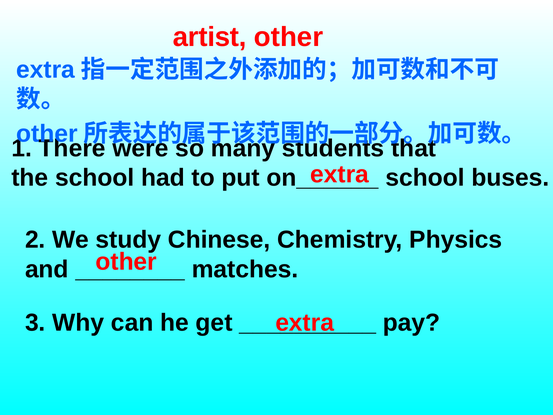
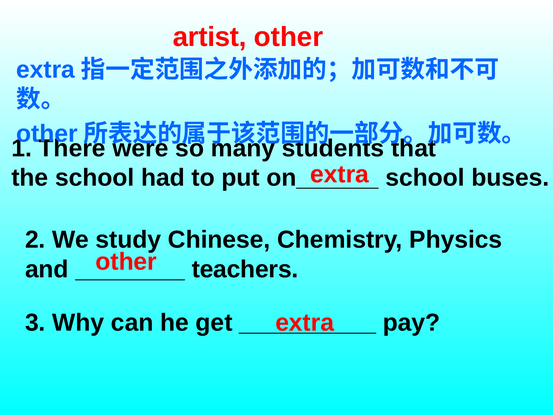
matches: matches -> teachers
